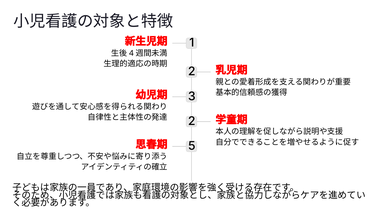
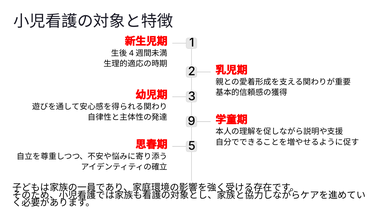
2 at (192, 121): 2 -> 9
